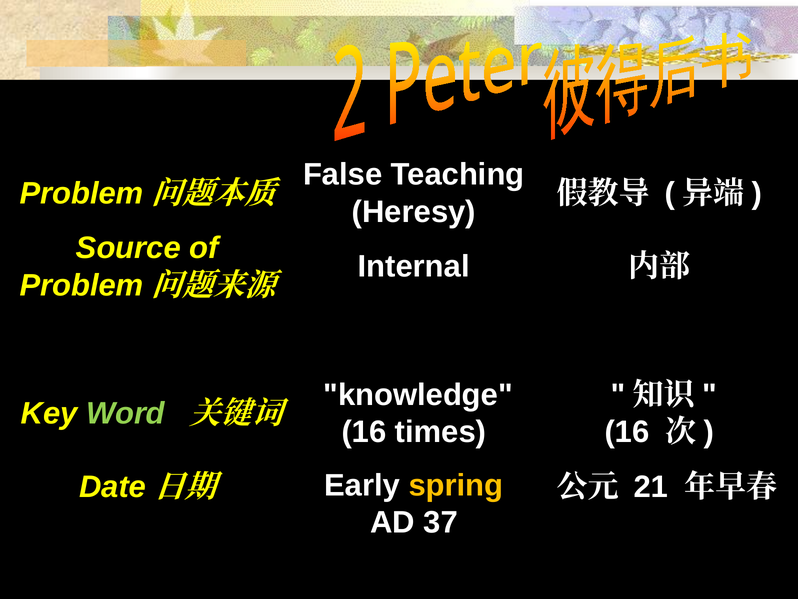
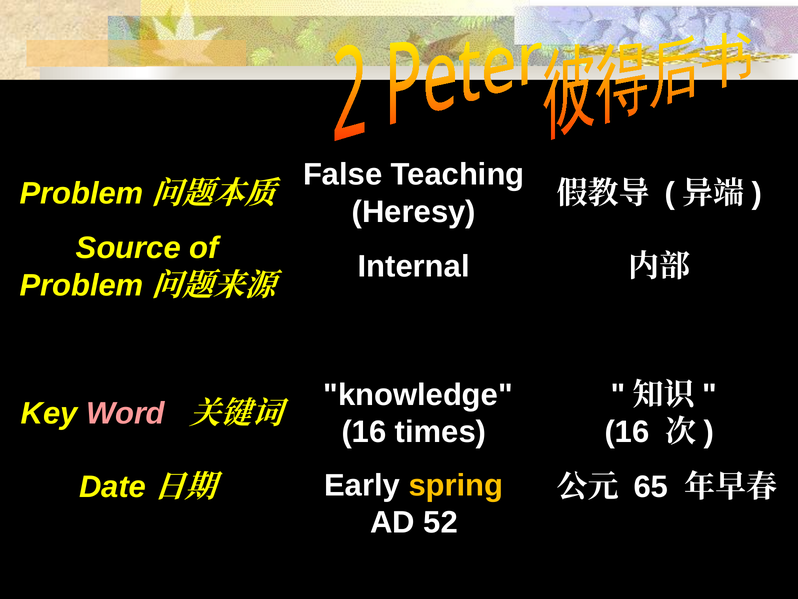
Word colour: light green -> pink
21: 21 -> 65
37: 37 -> 52
